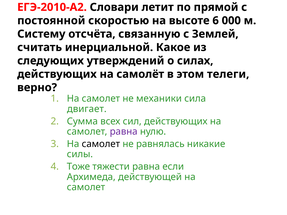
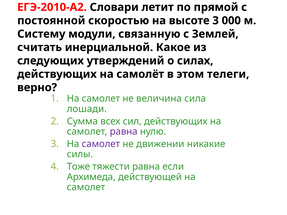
высоте 6: 6 -> 3
отсчёта: отсчёта -> модули
механики: механики -> величина
двигает: двигает -> лошади
самолет at (101, 144) colour: black -> purple
равнялась: равнялась -> движении
